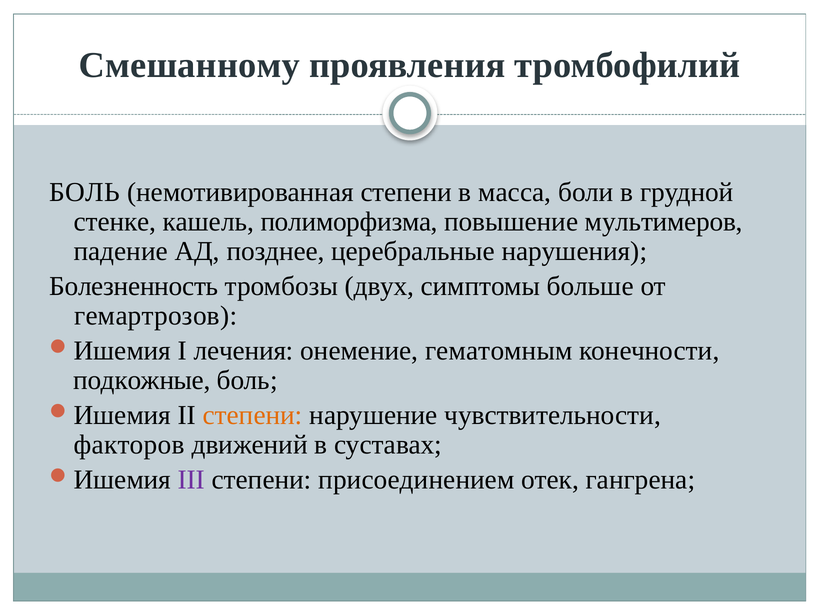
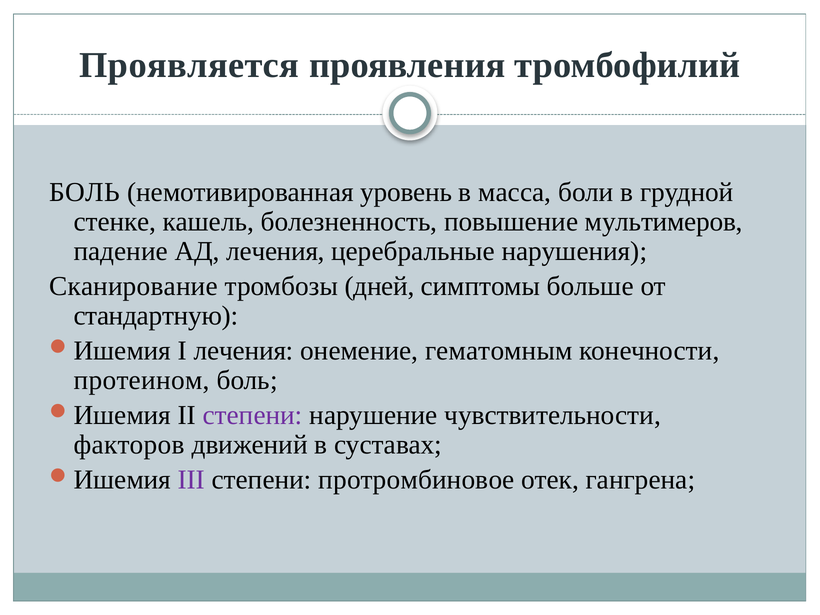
Смешанному: Смешанному -> Проявляется
немотивированная степени: степени -> уровень
полиморфизма: полиморфизма -> болезненность
АД позднее: позднее -> лечения
Болезненность: Болезненность -> Сканирование
двух: двух -> дней
гемартрозов: гемартрозов -> стандартную
подкожные: подкожные -> протеином
степени at (253, 415) colour: orange -> purple
присоединением: присоединением -> протромбиновое
